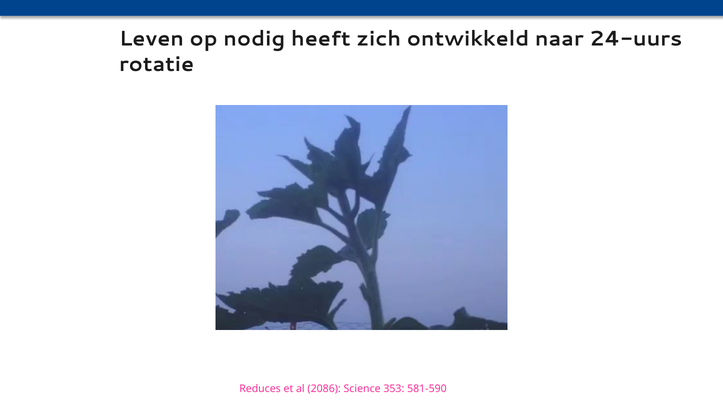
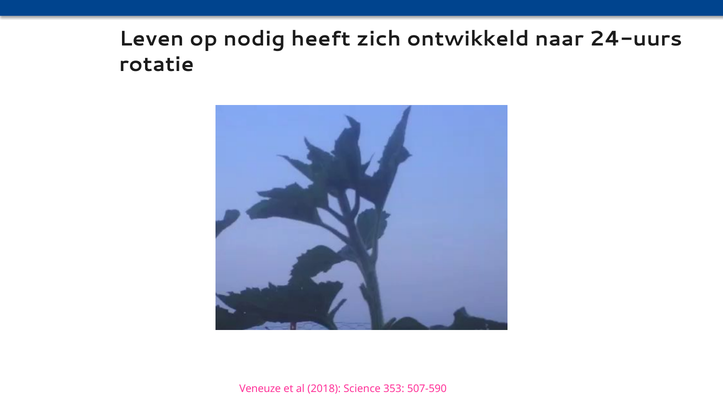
Reduces: Reduces -> Veneuze
2086: 2086 -> 2018
581-590: 581-590 -> 507-590
